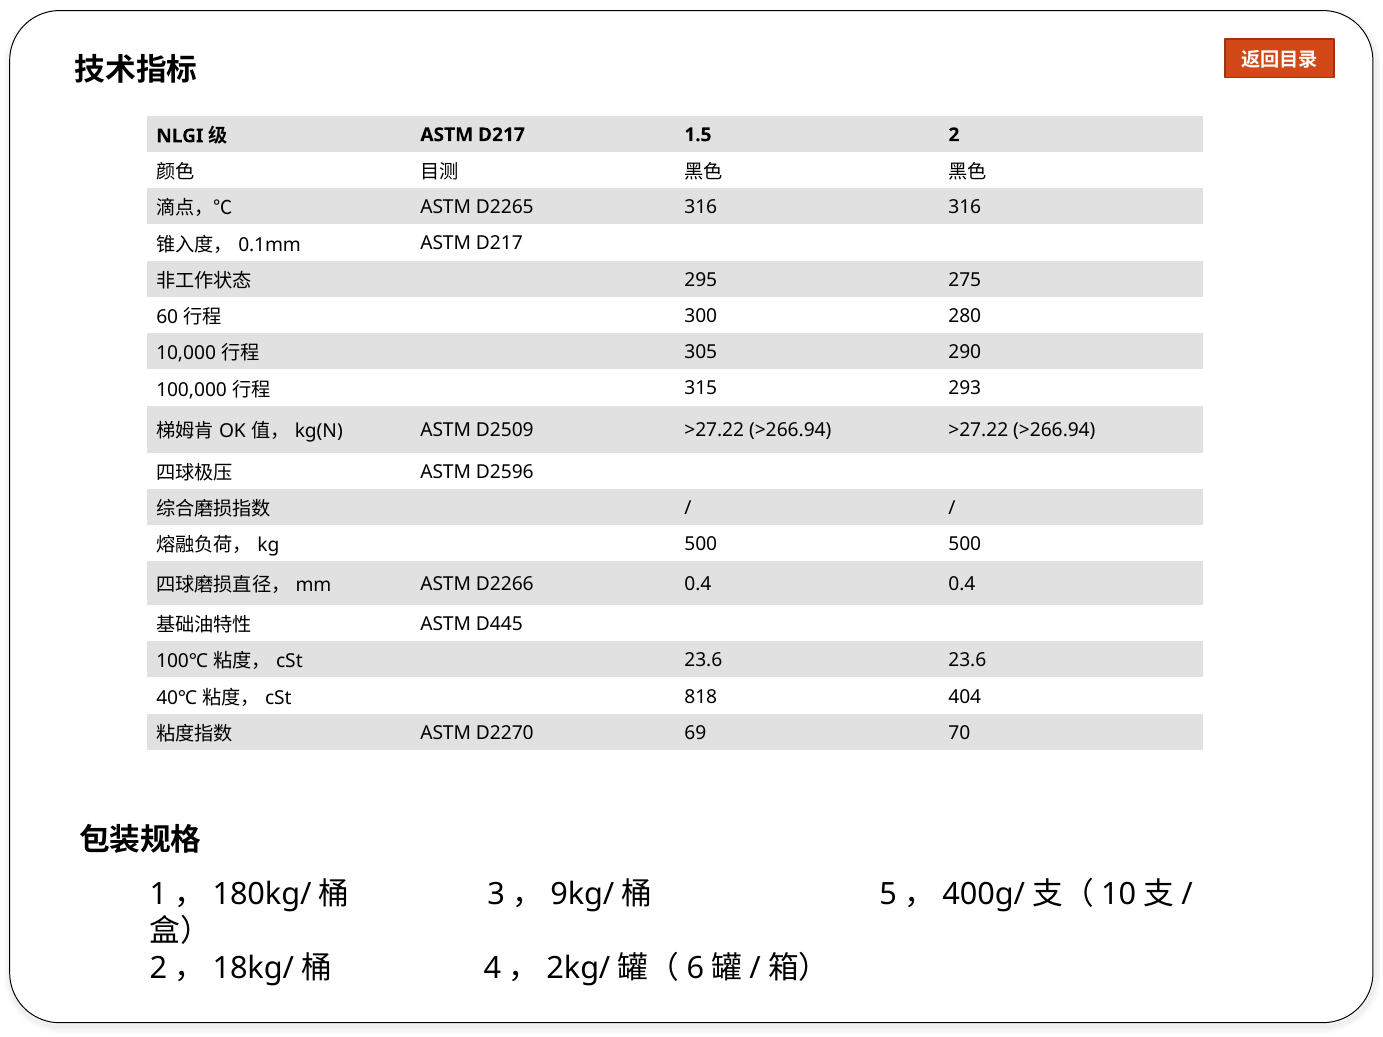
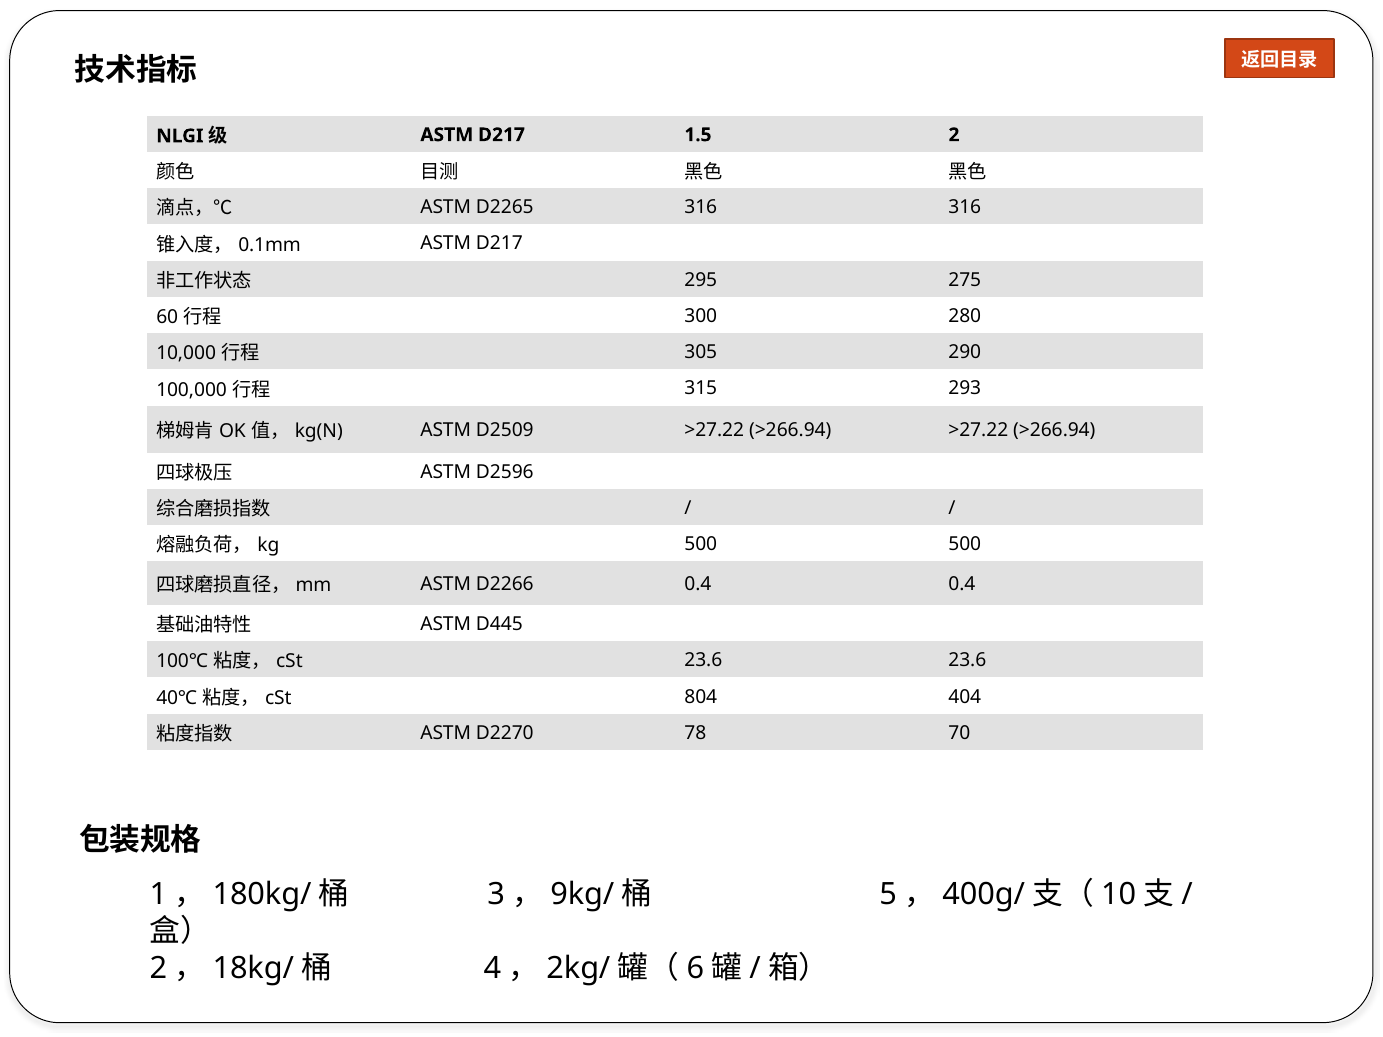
818: 818 -> 804
69: 69 -> 78
